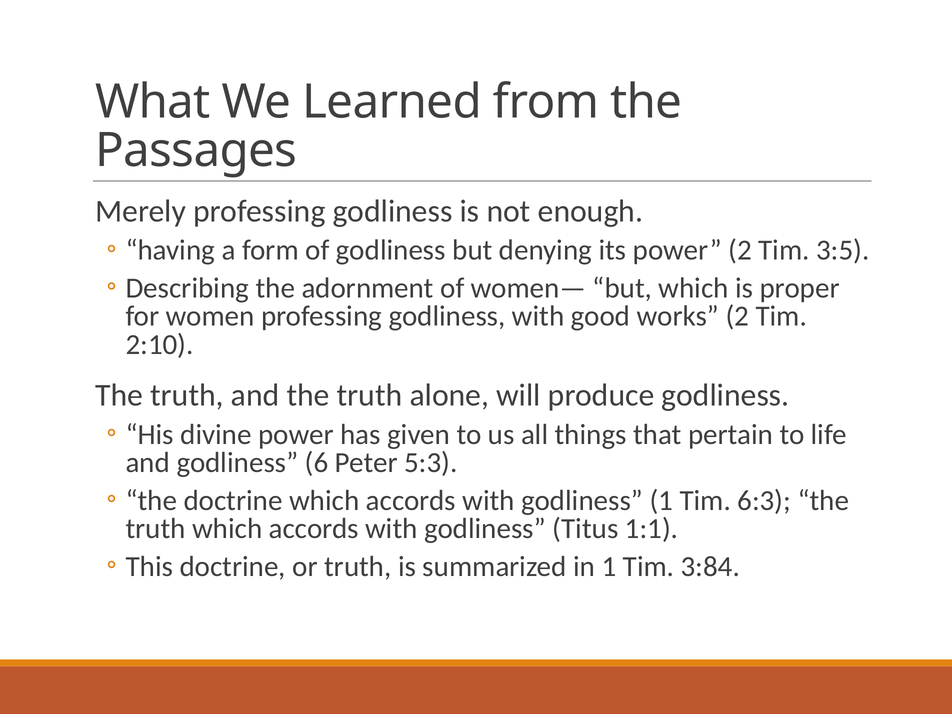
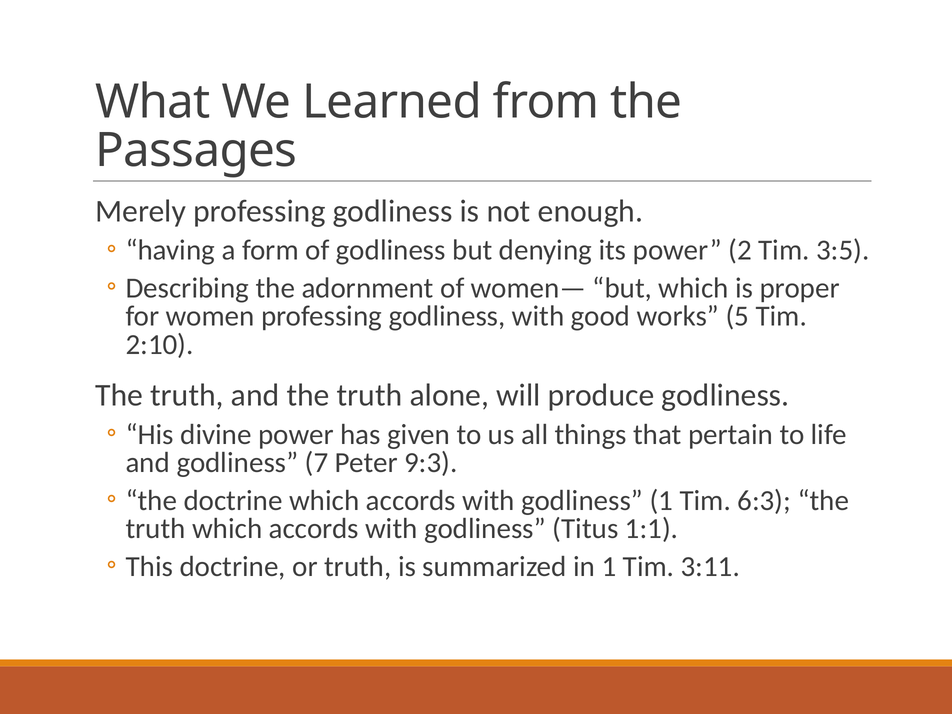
works 2: 2 -> 5
6: 6 -> 7
5:3: 5:3 -> 9:3
3:84: 3:84 -> 3:11
